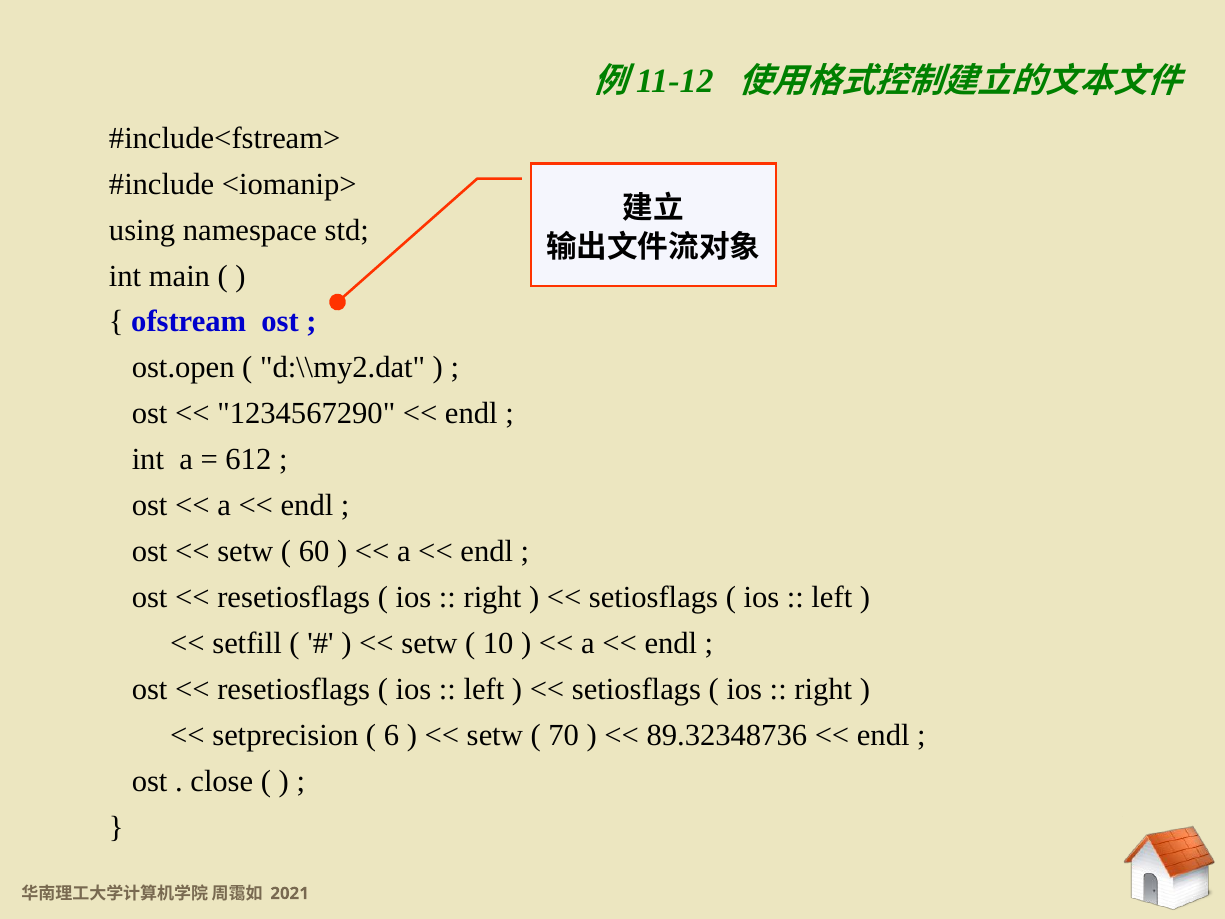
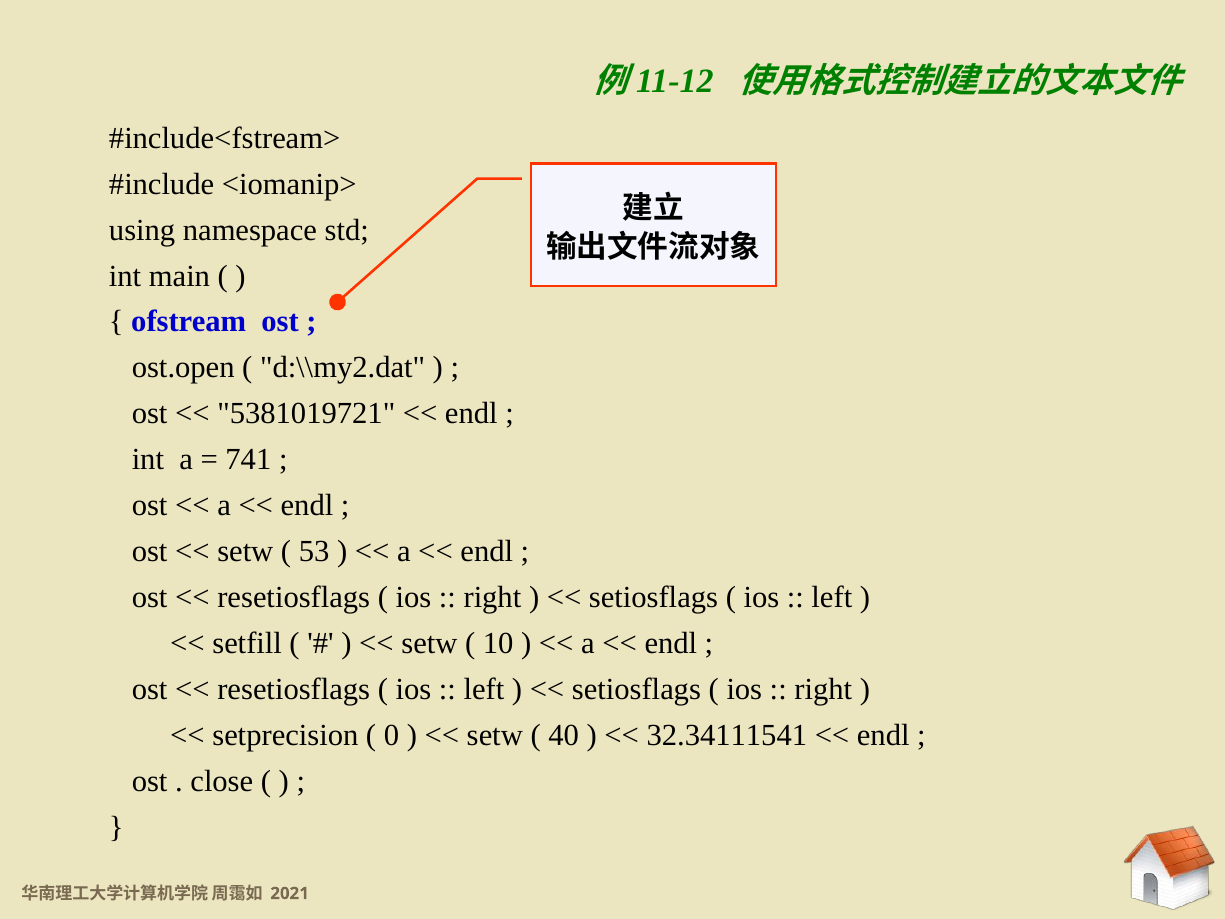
1234567290: 1234567290 -> 5381019721
612: 612 -> 741
60: 60 -> 53
6: 6 -> 0
70: 70 -> 40
89.32348736: 89.32348736 -> 32.34111541
